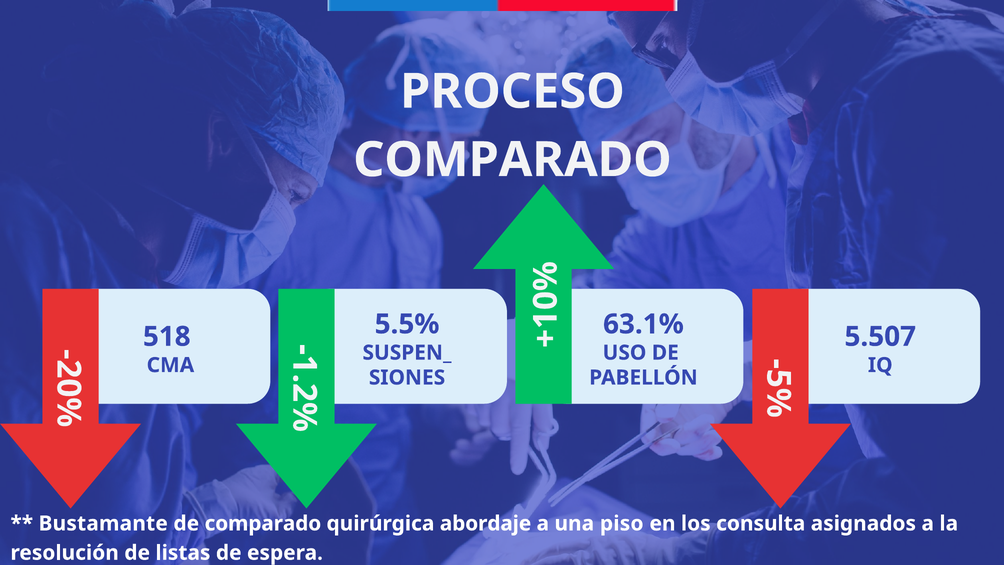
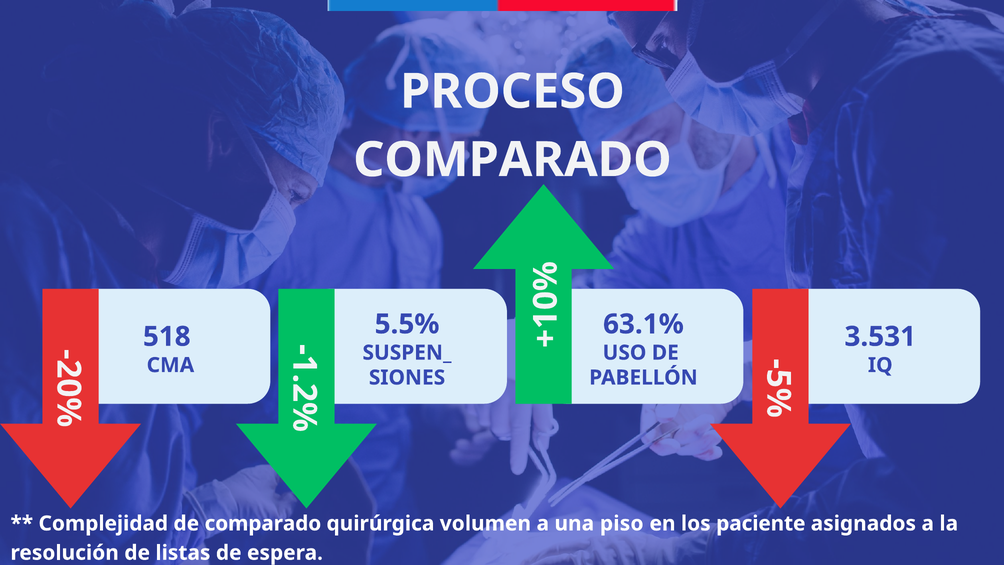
5.507: 5.507 -> 3.531
Bustamante: Bustamante -> Complejidad
abordaje: abordaje -> volumen
consulta: consulta -> paciente
